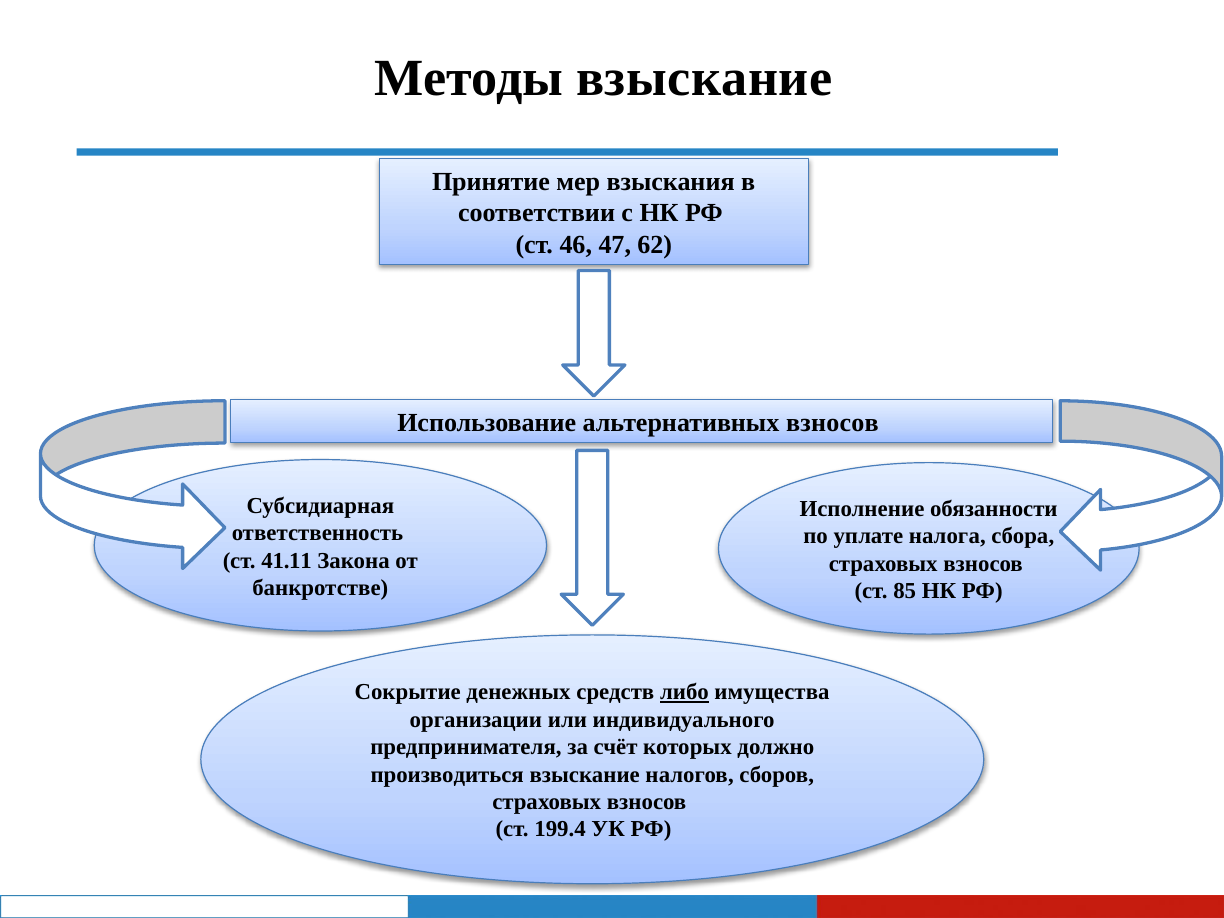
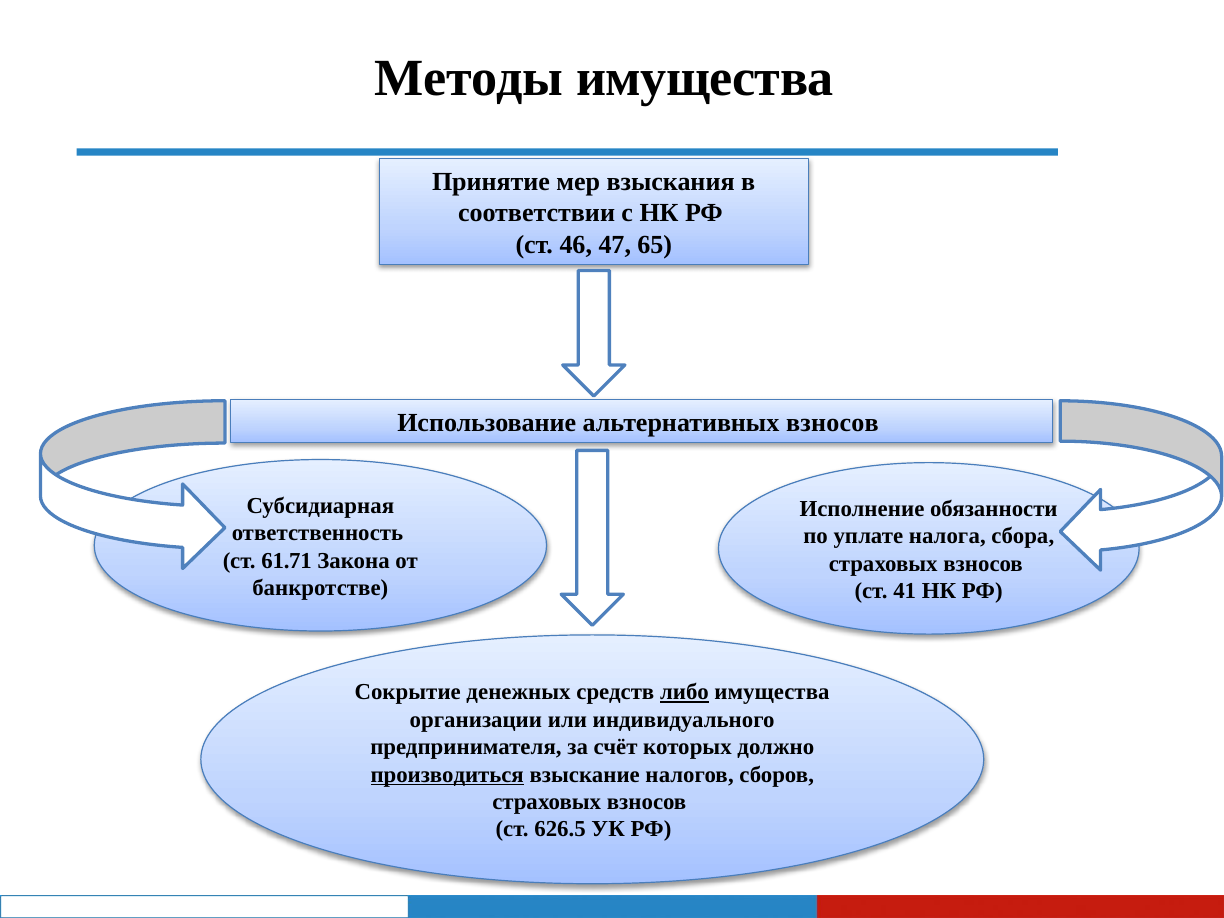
Методы взыскание: взыскание -> имущества
62: 62 -> 65
41.11: 41.11 -> 61.71
85: 85 -> 41
производиться underline: none -> present
199.4: 199.4 -> 626.5
